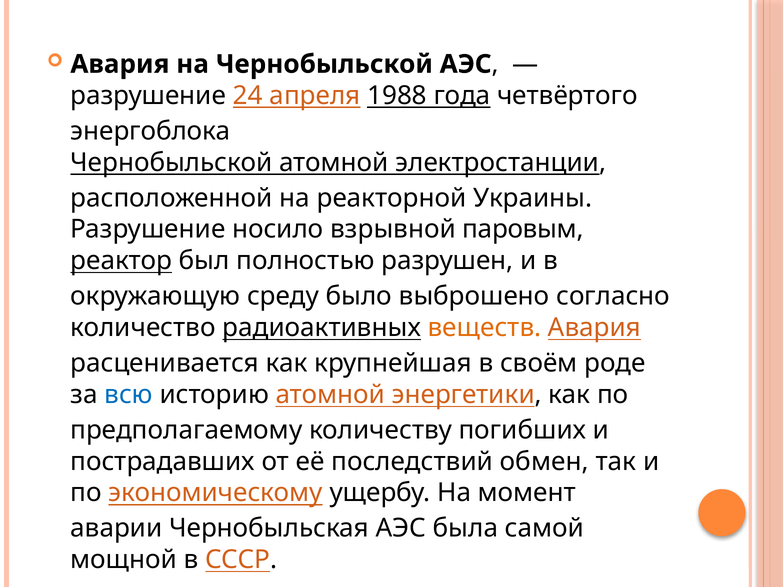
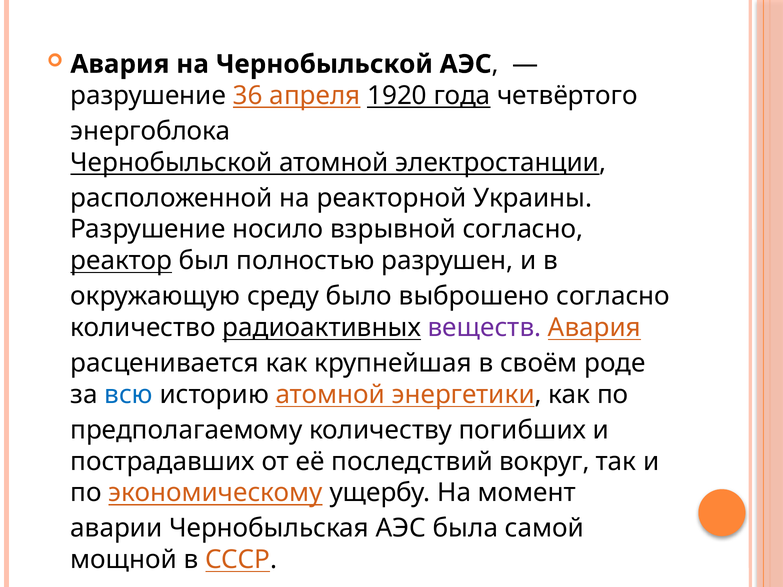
24: 24 -> 36
1988: 1988 -> 1920
взрывной паровым: паровым -> согласно
веществ colour: orange -> purple
обмен: обмен -> вокруг
